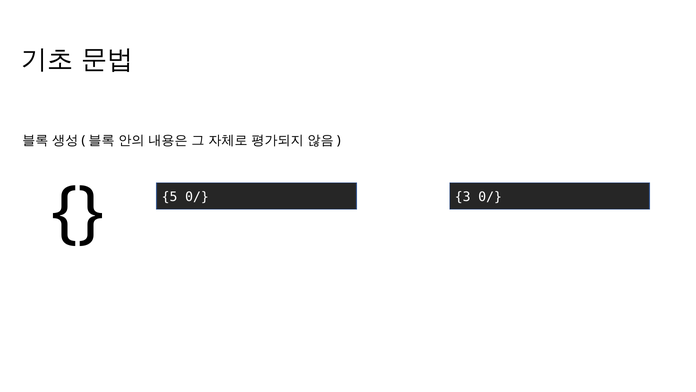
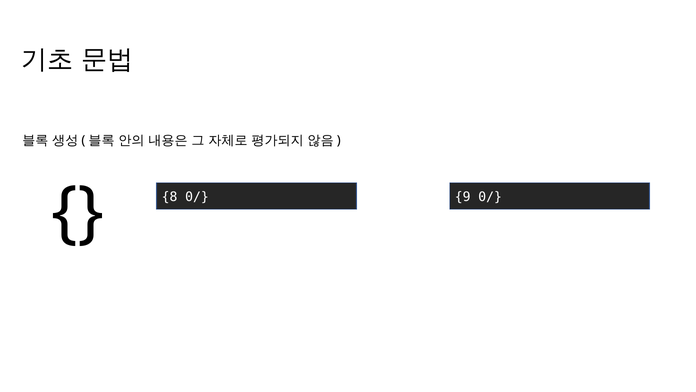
5: 5 -> 8
3: 3 -> 9
